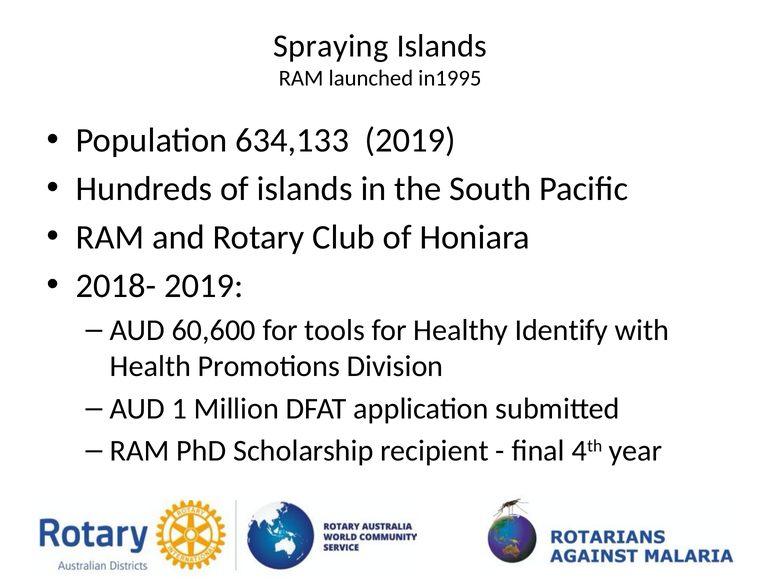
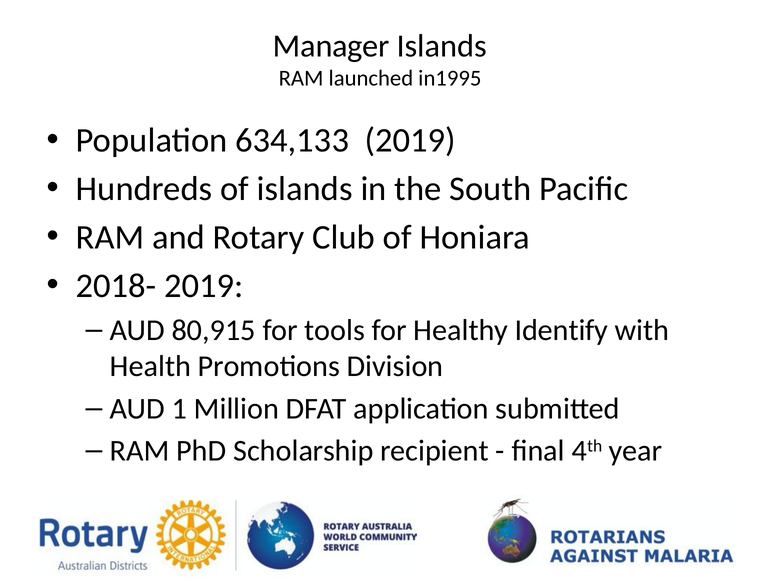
Spraying: Spraying -> Manager
60,600: 60,600 -> 80,915
